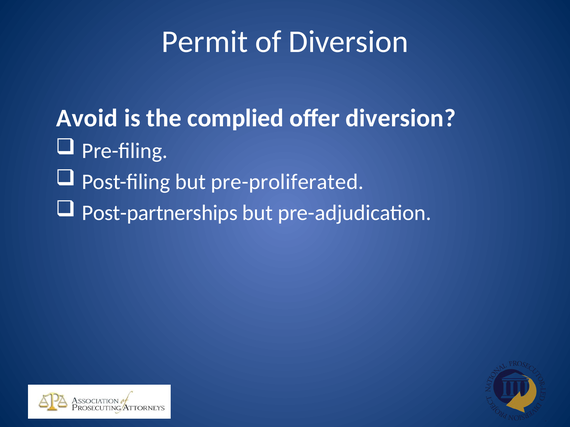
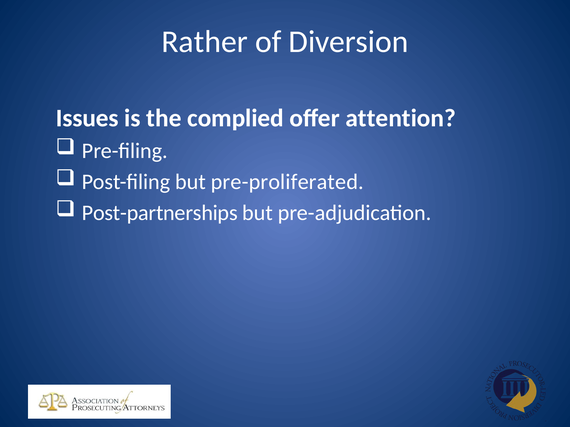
Permit: Permit -> Rather
Avoid: Avoid -> Issues
offer diversion: diversion -> attention
